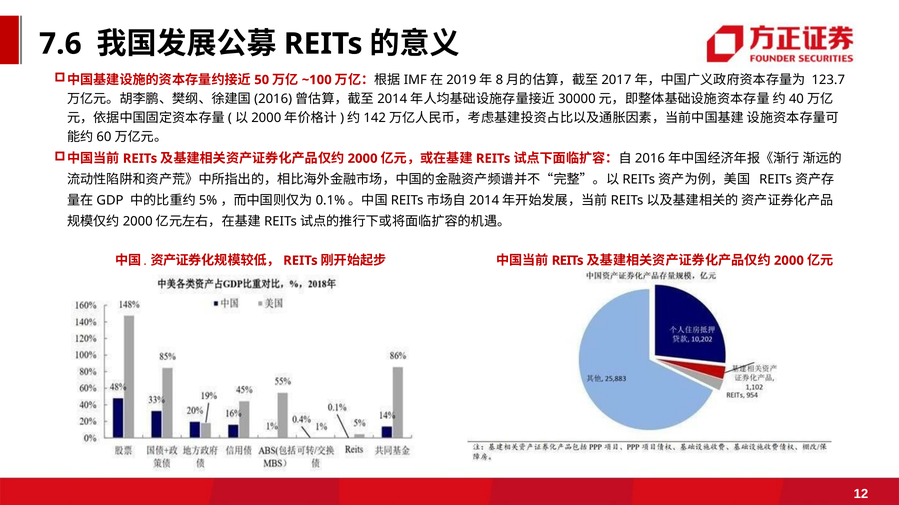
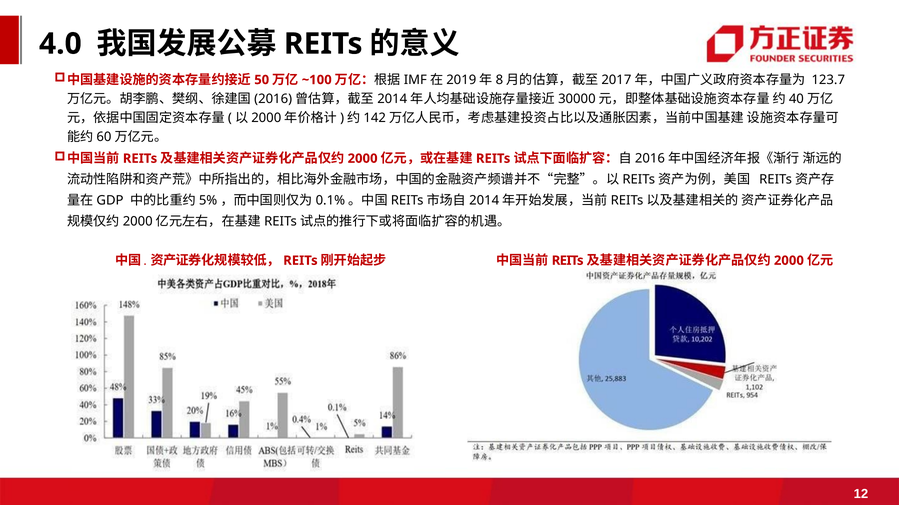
7.6: 7.6 -> 4.0
